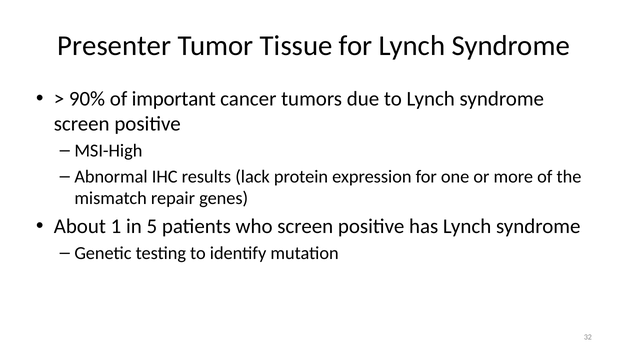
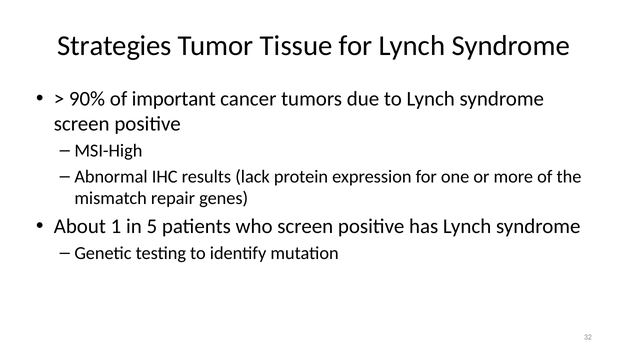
Presenter: Presenter -> Strategies
